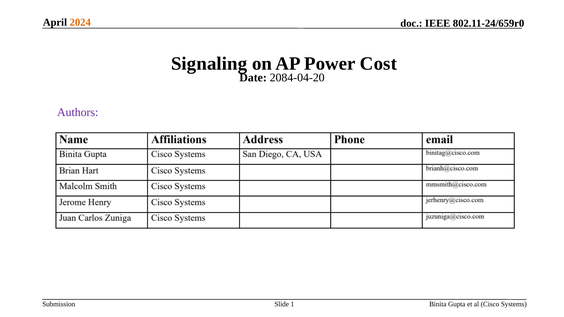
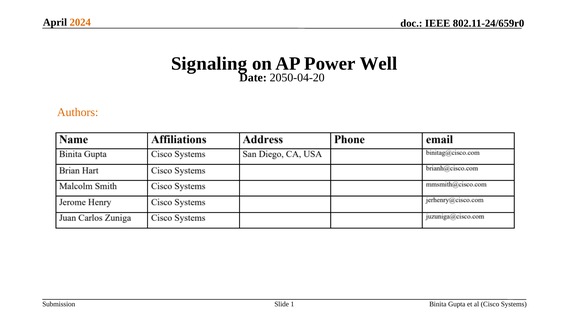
Cost: Cost -> Well
2084-04-20: 2084-04-20 -> 2050-04-20
Authors colour: purple -> orange
